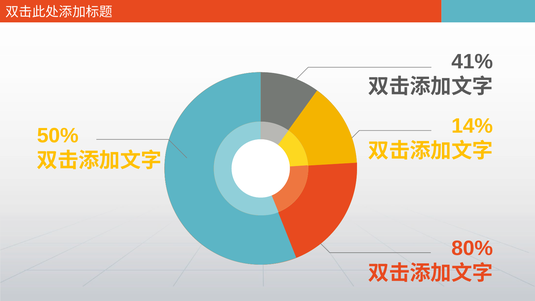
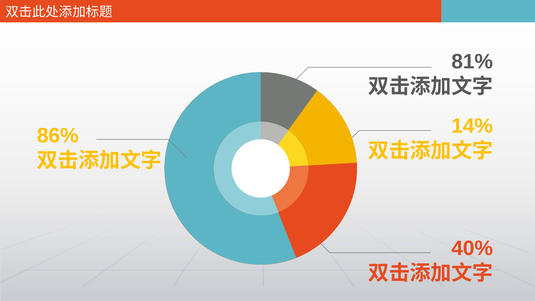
41%: 41% -> 81%
50%: 50% -> 86%
80%: 80% -> 40%
